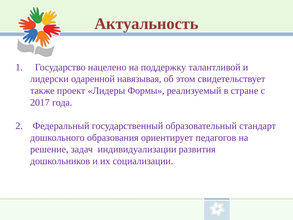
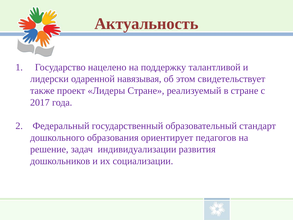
Лидеры Формы: Формы -> Стране
